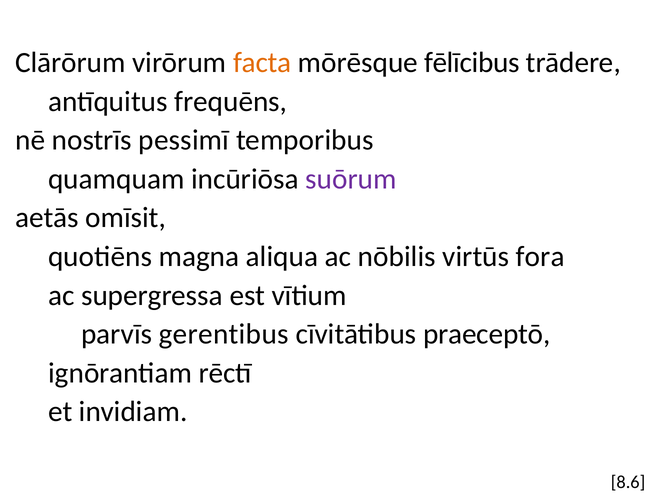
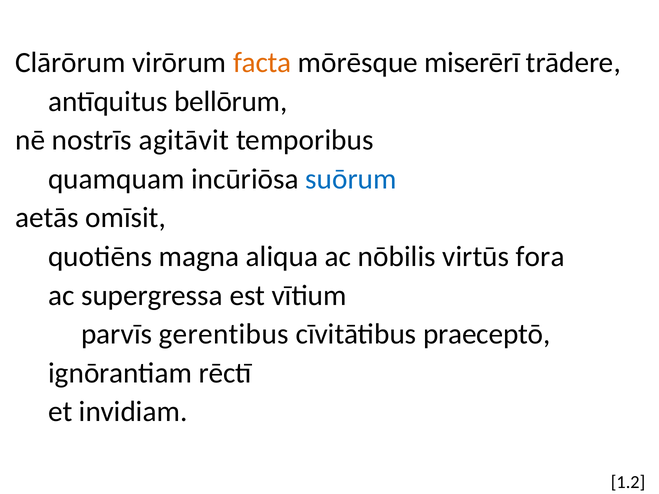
fēlīcibus: fēlīcibus -> miserērī
frequēns: frequēns -> bellōrum
pessimī: pessimī -> agitāvit
suōrum colour: purple -> blue
8.6: 8.6 -> 1.2
